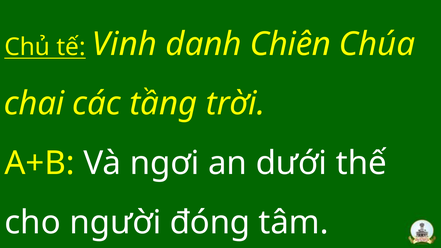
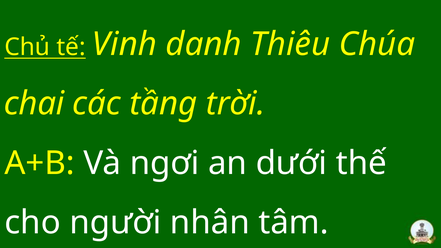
Chiên: Chiên -> Thiêu
đóng: đóng -> nhân
